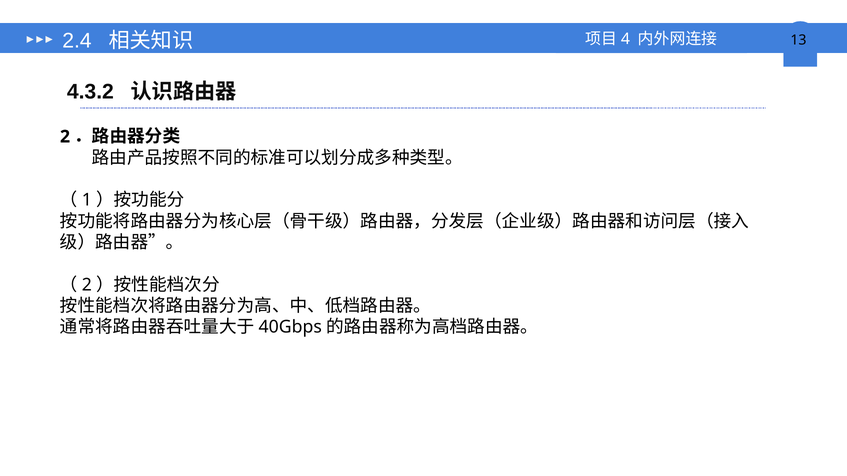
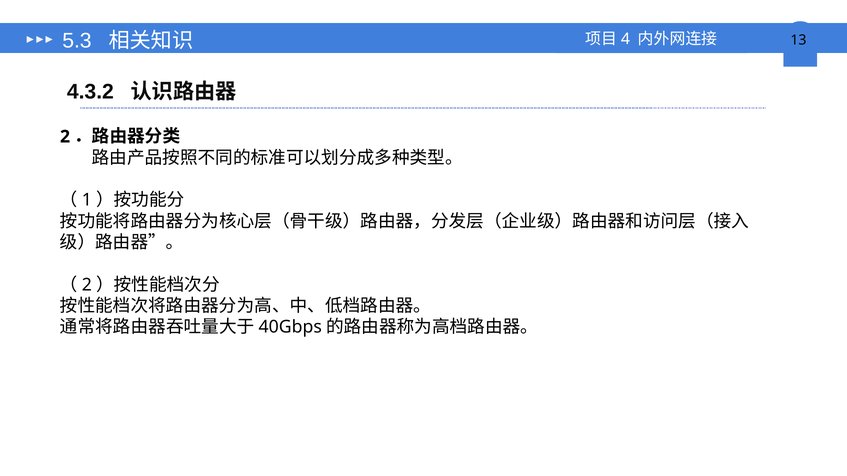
2.4: 2.4 -> 5.3
